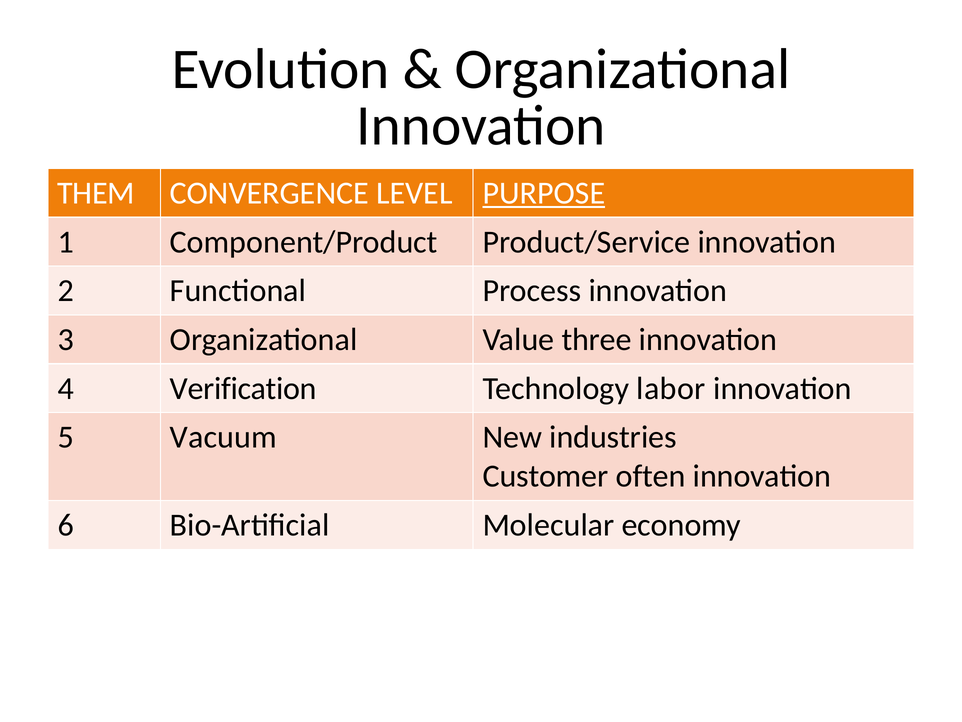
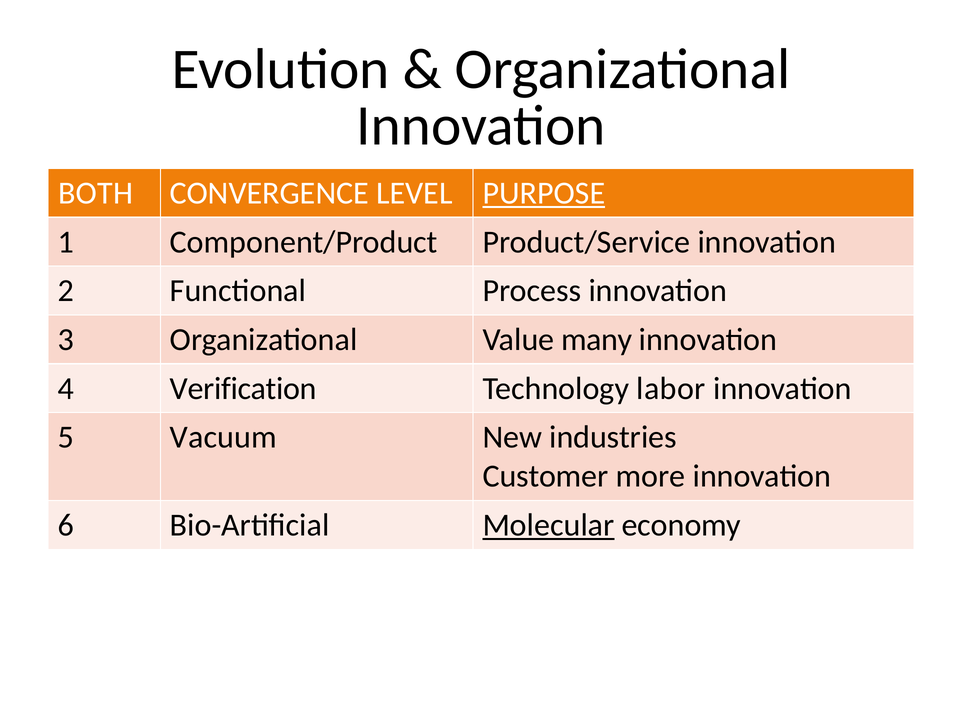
THEM: THEM -> BOTH
three: three -> many
often: often -> more
Molecular underline: none -> present
